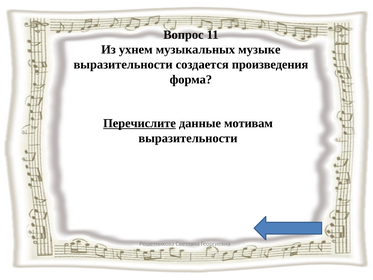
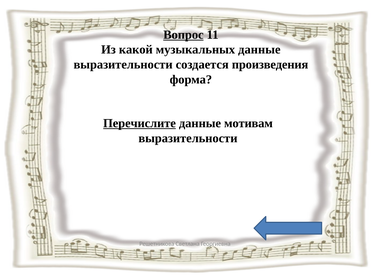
Вопрос underline: none -> present
ухнем: ухнем -> какой
музыкальных музыке: музыке -> данные
